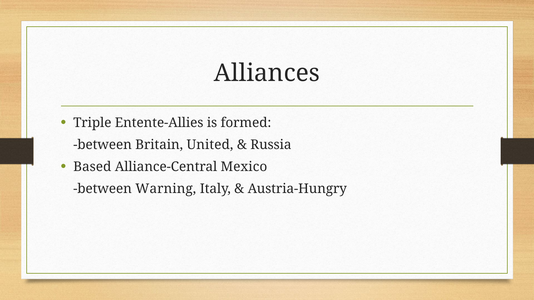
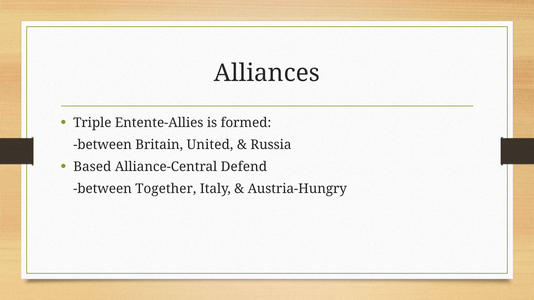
Mexico: Mexico -> Defend
Warning: Warning -> Together
